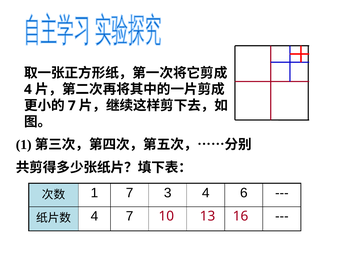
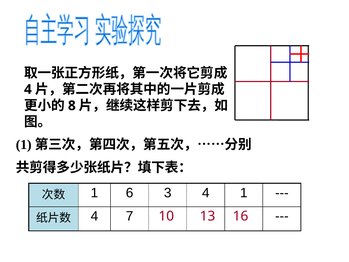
7 at (72, 106): 7 -> 8
1 7: 7 -> 6
4 6: 6 -> 1
